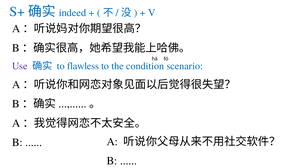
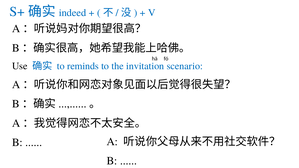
Use colour: purple -> black
flawless: flawless -> reminds
condition: condition -> invitation
